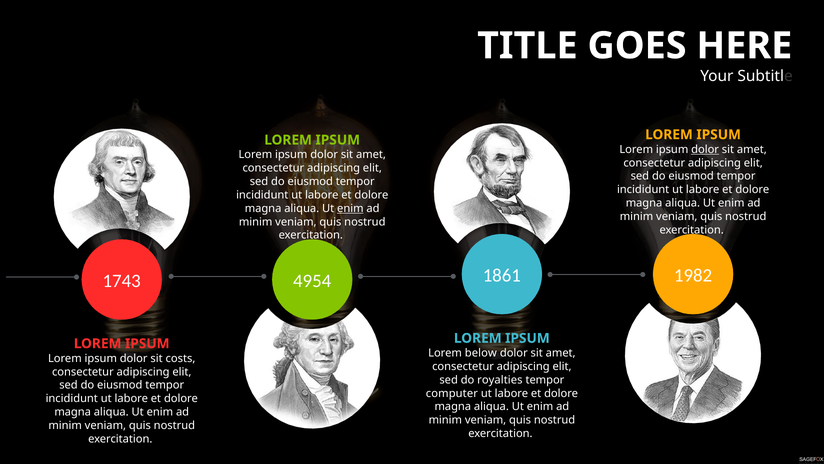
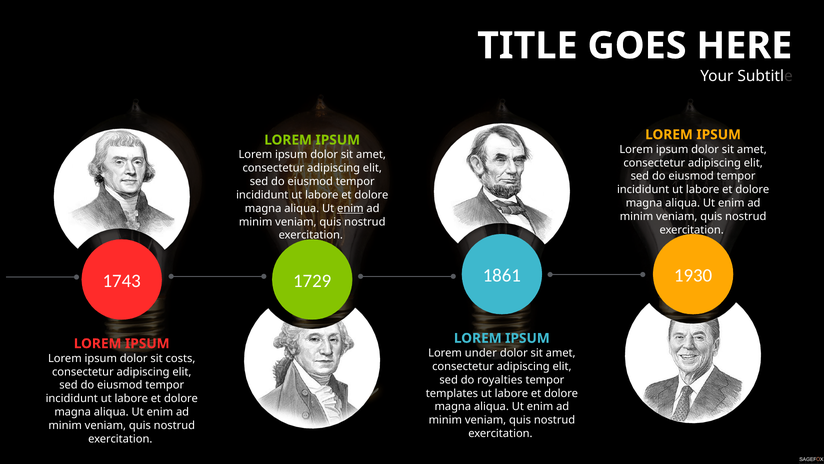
dolor at (705, 149) underline: present -> none
1982: 1982 -> 1930
4954: 4954 -> 1729
below: below -> under
computer: computer -> templates
